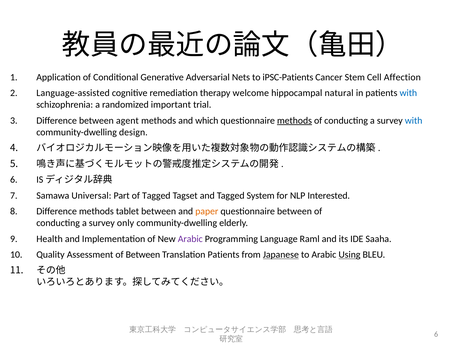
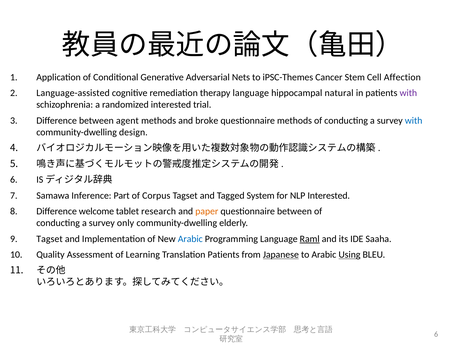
iPSC-Patients: iPSC-Patients -> iPSC-Themes
therapy welcome: welcome -> language
with at (408, 93) colour: blue -> purple
randomized important: important -> interested
which: which -> broke
methods at (294, 120) underline: present -> none
Universal: Universal -> Inference
of Tagged: Tagged -> Corpus
Difference methods: methods -> welcome
tablet between: between -> research
Health at (50, 238): Health -> Tagset
Arabic at (190, 238) colour: purple -> blue
Raml underline: none -> present
of Between: Between -> Learning
